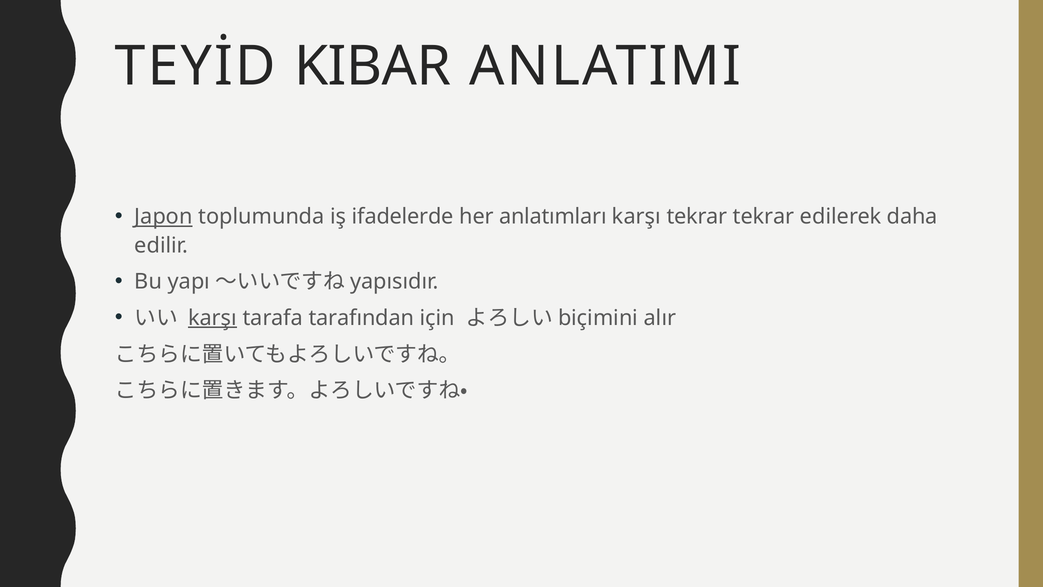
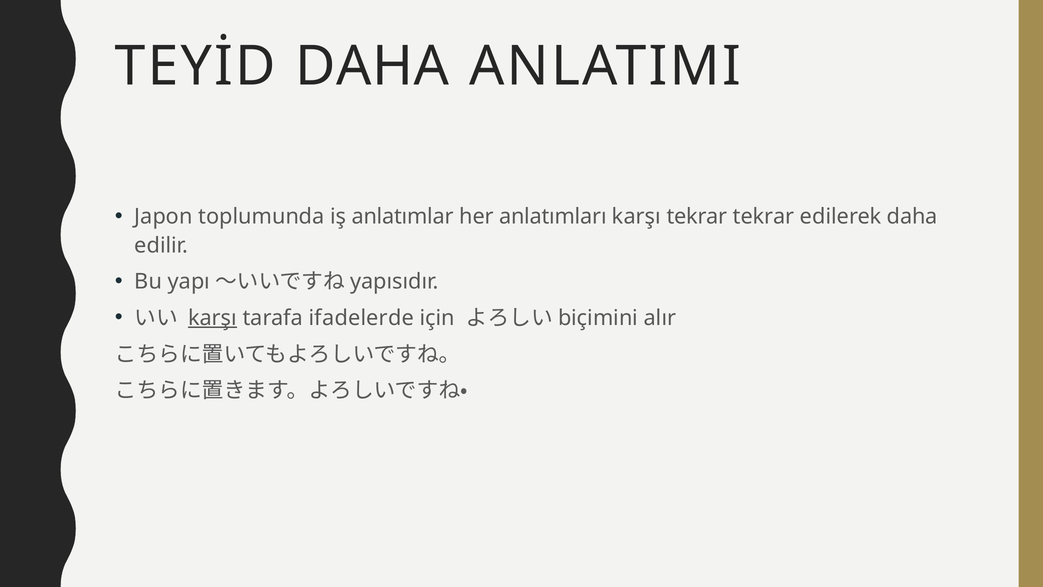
KIBAR at (373, 66): KIBAR -> DAHA
Japon underline: present -> none
ifadelerde: ifadelerde -> anlatımlar
tarafından: tarafından -> ifadelerde
